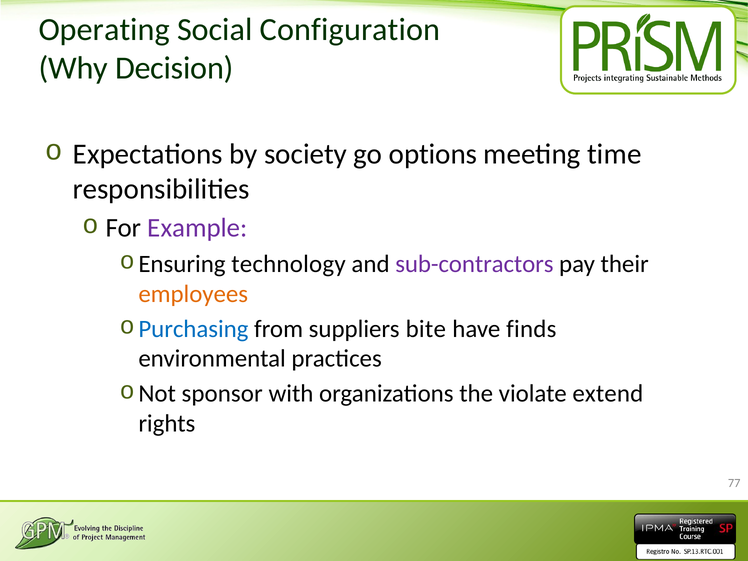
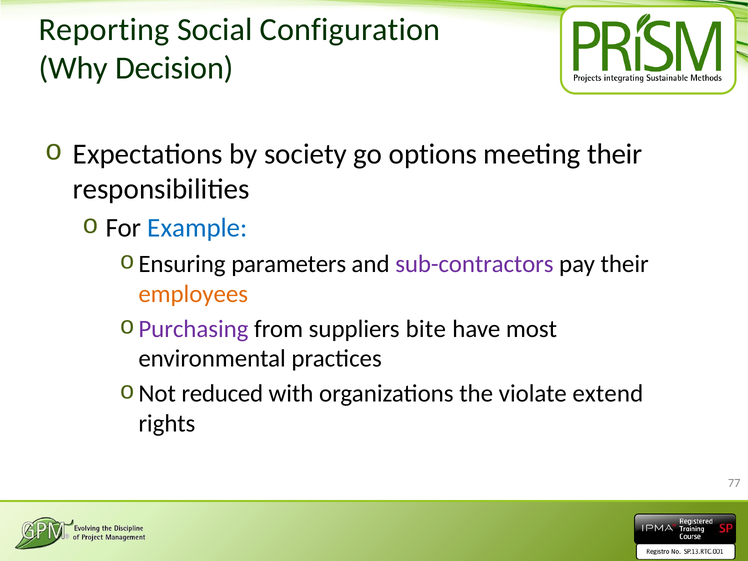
Operating: Operating -> Reporting
meeting time: time -> their
Example colour: purple -> blue
technology: technology -> parameters
Purchasing colour: blue -> purple
finds: finds -> most
sponsor: sponsor -> reduced
